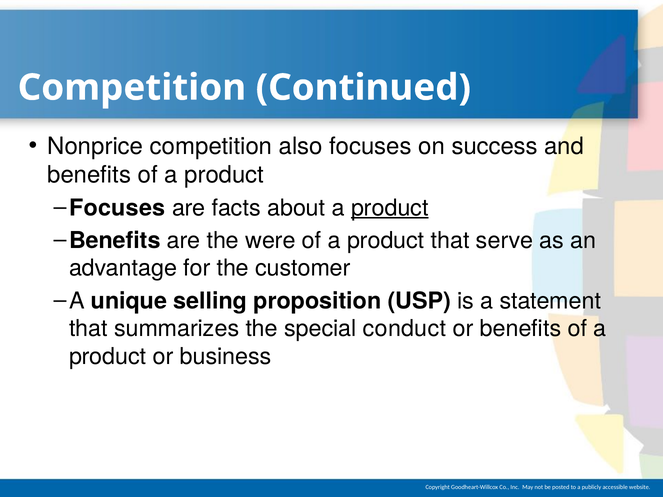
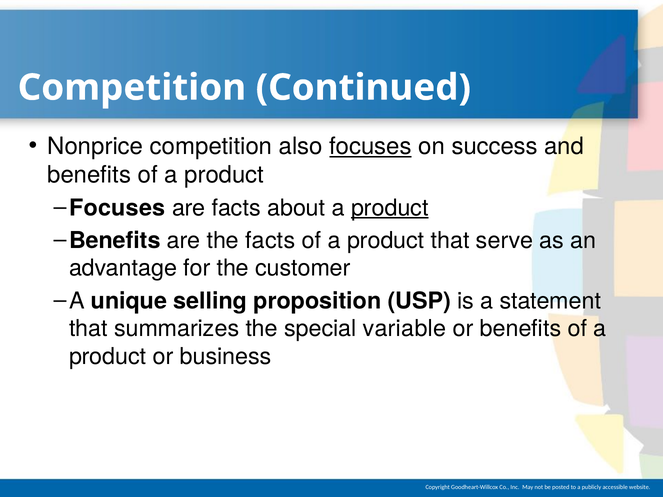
focuses at (370, 146) underline: none -> present
the were: were -> facts
conduct: conduct -> variable
